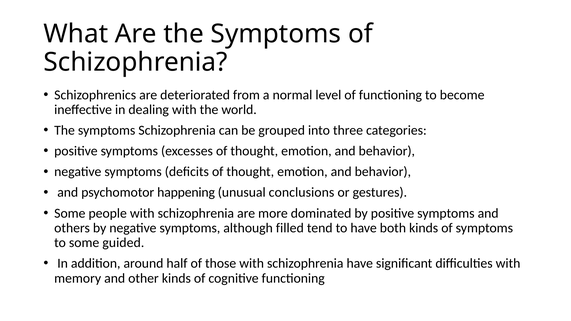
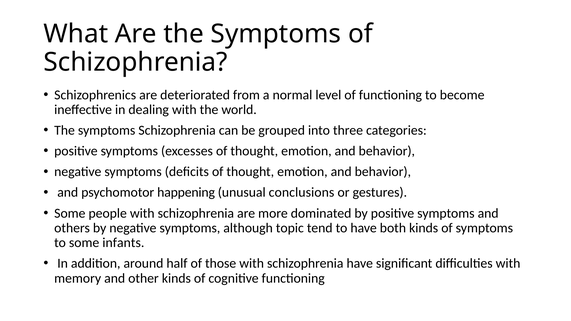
filled: filled -> topic
guided: guided -> infants
